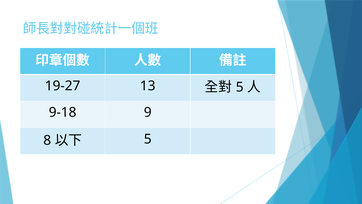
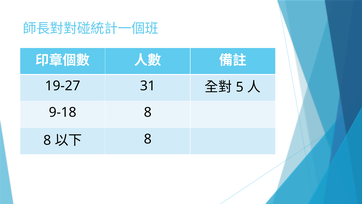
13: 13 -> 31
9-18 9: 9 -> 8
5 at (148, 139): 5 -> 8
